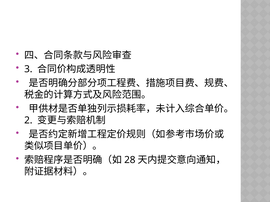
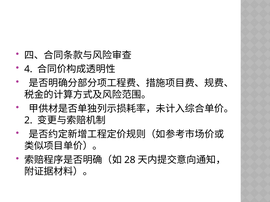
3: 3 -> 4
